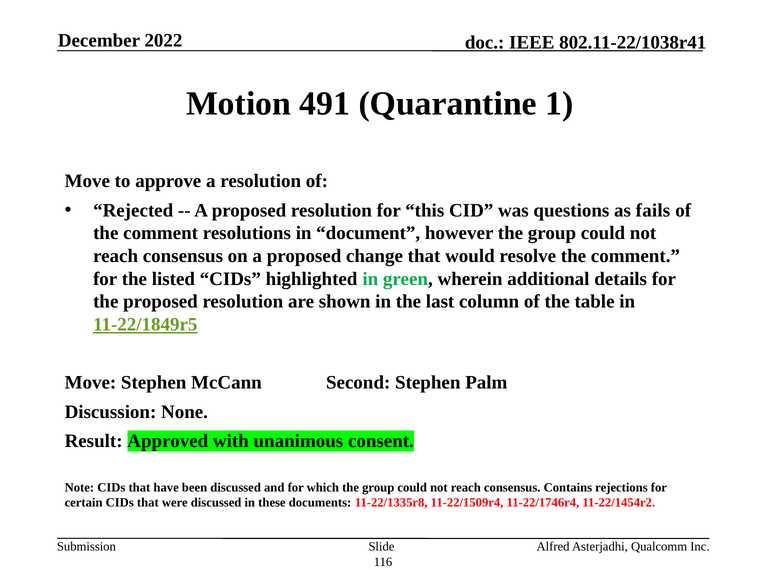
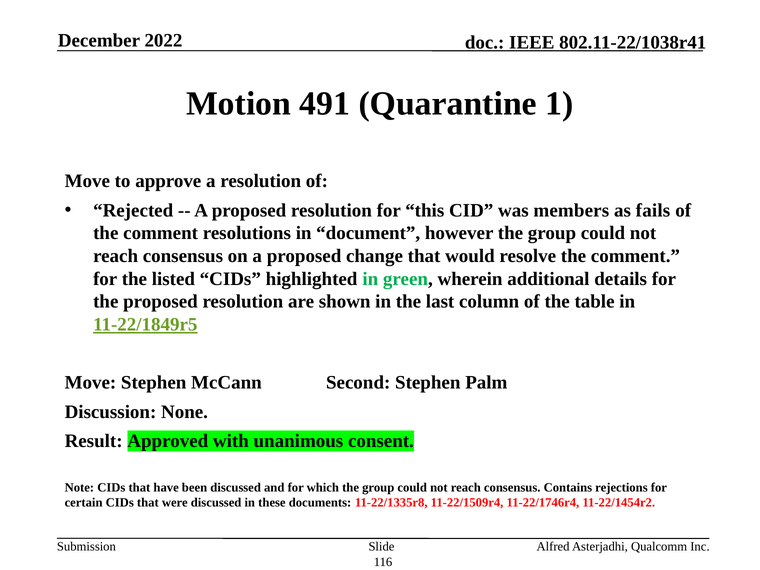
questions: questions -> members
